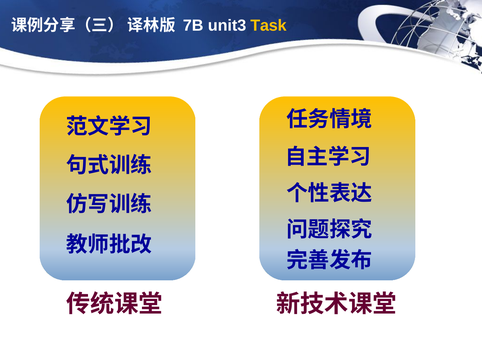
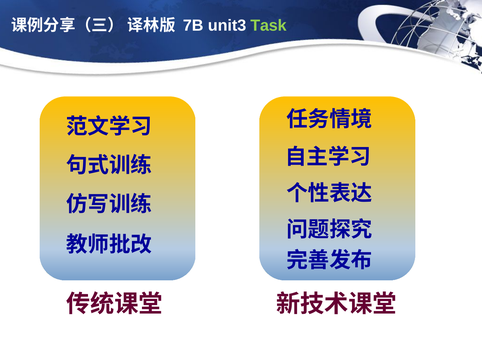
Task colour: yellow -> light green
